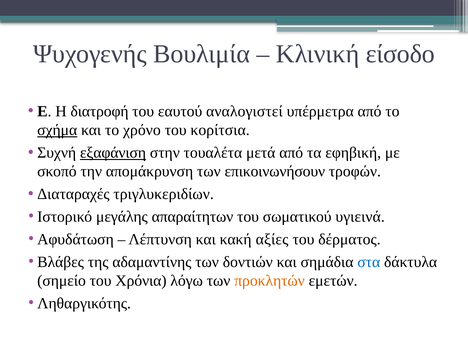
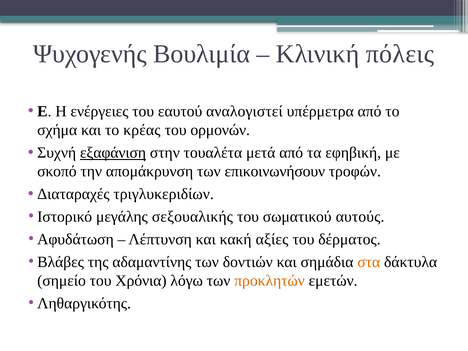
είσοδο: είσοδο -> πόλεις
διατροφή: διατροφή -> ενέργειες
σχήμα underline: present -> none
χρόνο: χρόνο -> κρέας
κορίτσια: κορίτσια -> ορμονών
απαραίτητων: απαραίτητων -> σεξουαλικής
υγιεινά: υγιεινά -> αυτούς
στα colour: blue -> orange
